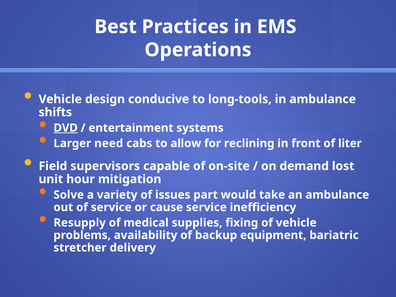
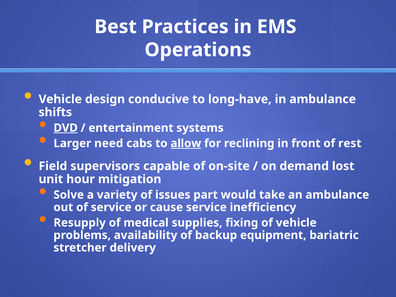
long-tools: long-tools -> long-have
allow underline: none -> present
liter: liter -> rest
